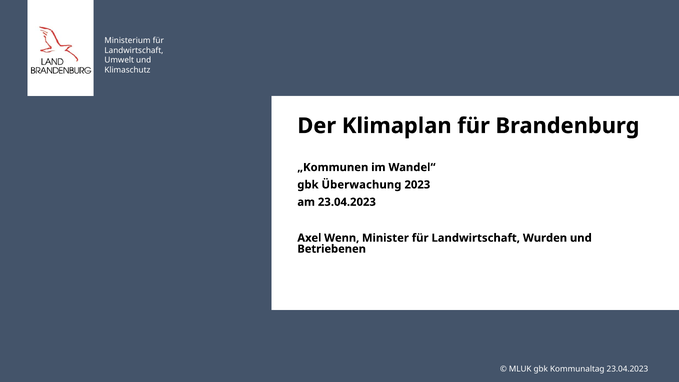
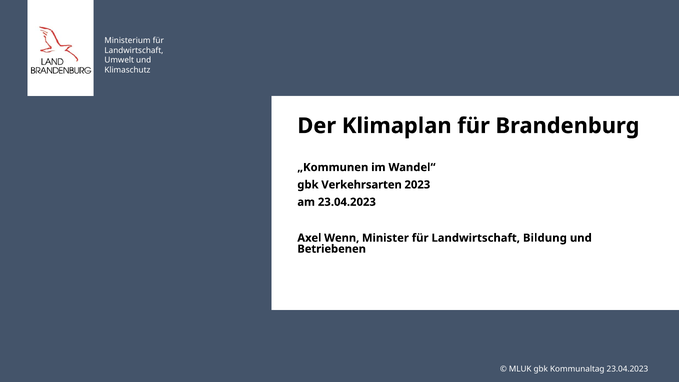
Überwachung: Überwachung -> Verkehrsarten
Wurden: Wurden -> Bildung
